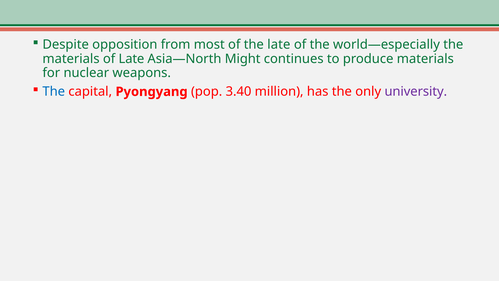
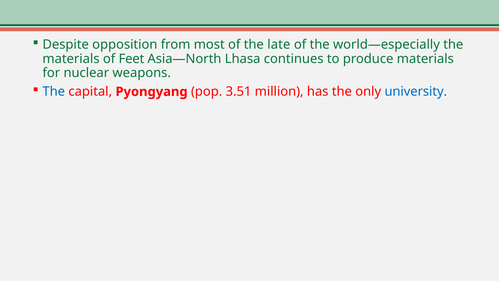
of Late: Late -> Feet
Might: Might -> Lhasa
3.40: 3.40 -> 3.51
university colour: purple -> blue
